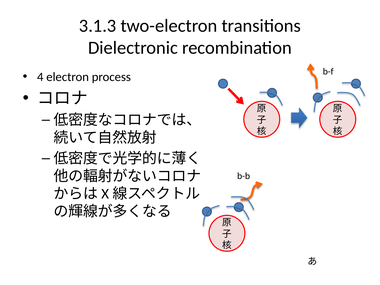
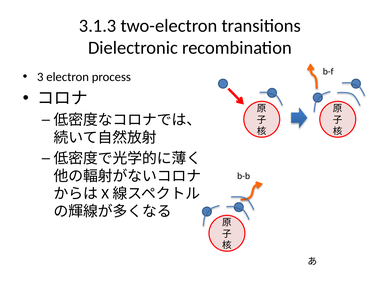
4: 4 -> 3
